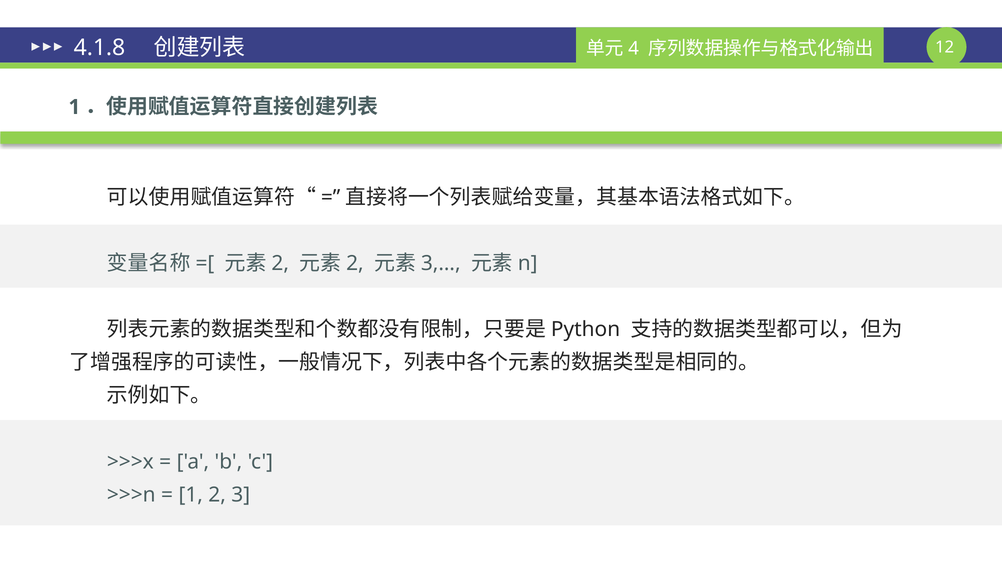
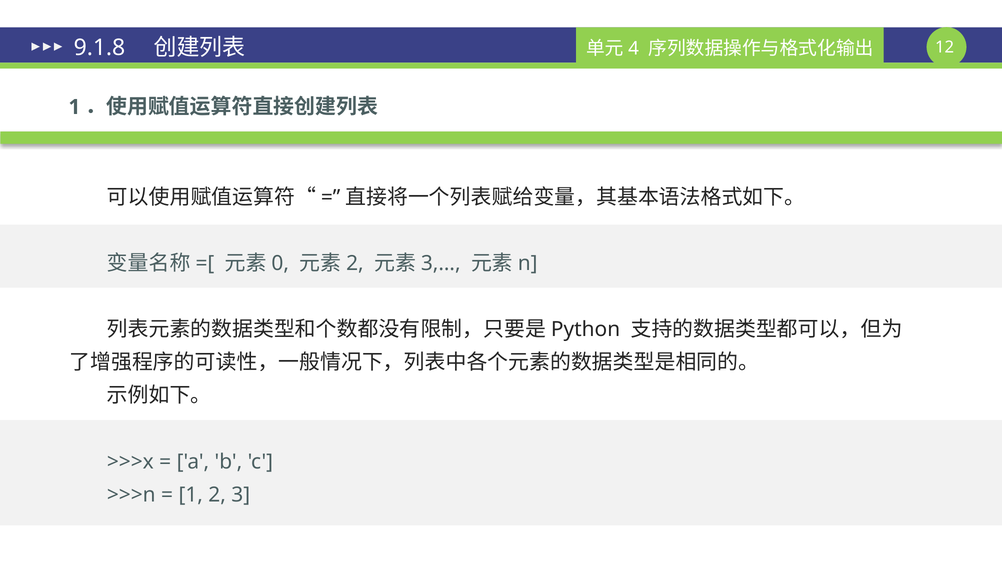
4.1.8: 4.1.8 -> 9.1.8
2 at (280, 264): 2 -> 0
